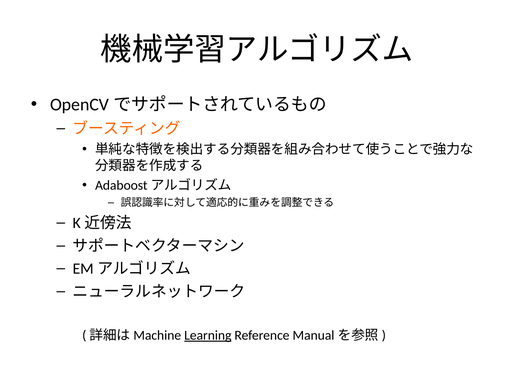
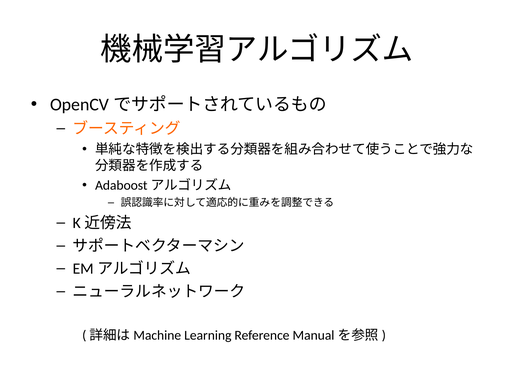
Learning underline: present -> none
